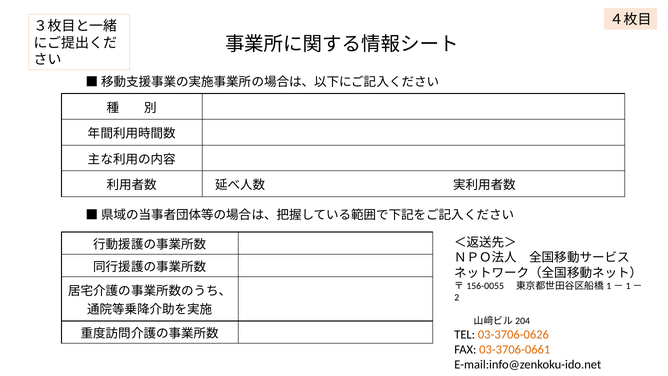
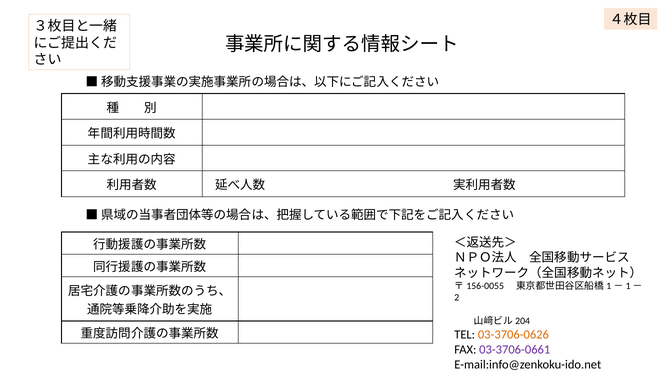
03-3706-0661 colour: orange -> purple
